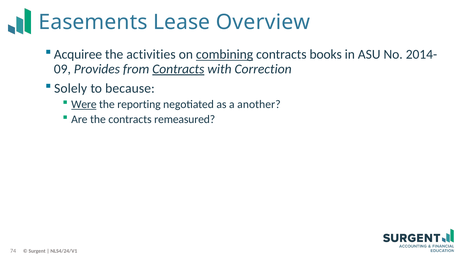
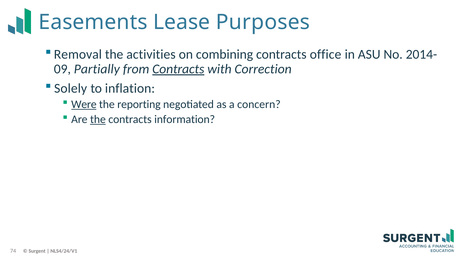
Overview: Overview -> Purposes
Acquiree: Acquiree -> Removal
combining underline: present -> none
books: books -> office
Provides: Provides -> Partially
because: because -> inflation
another: another -> concern
the at (98, 119) underline: none -> present
remeasured: remeasured -> information
